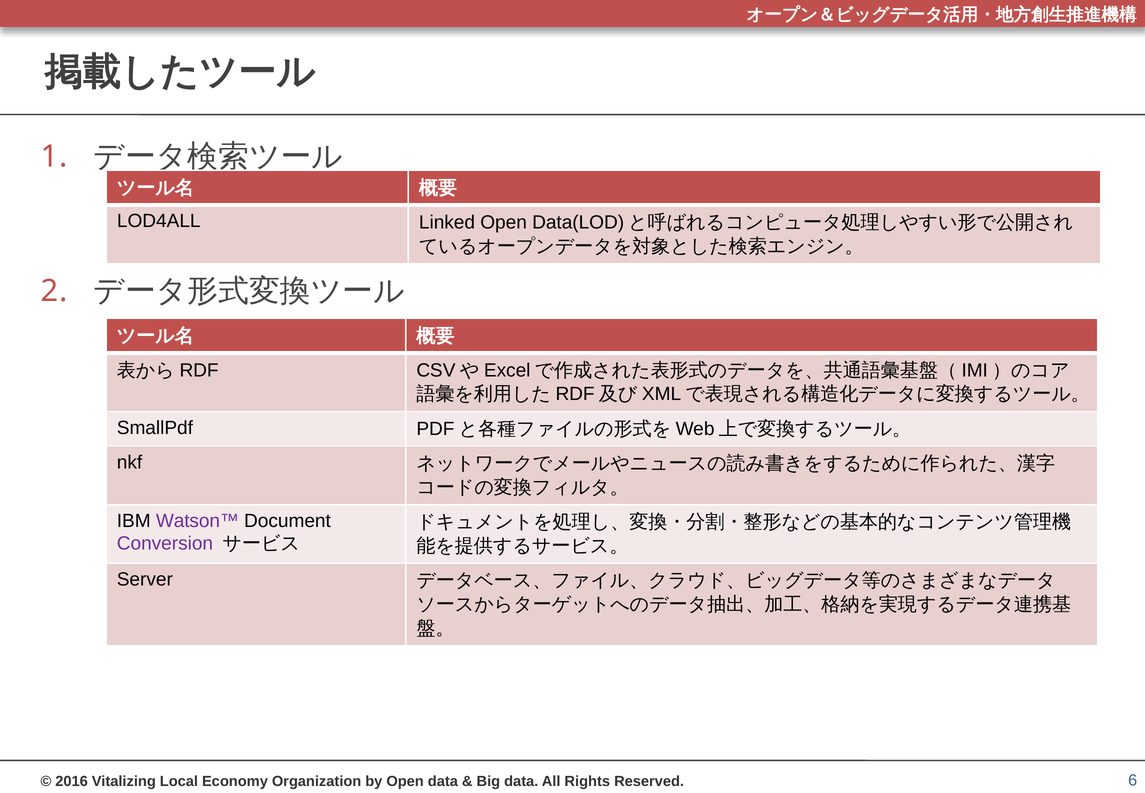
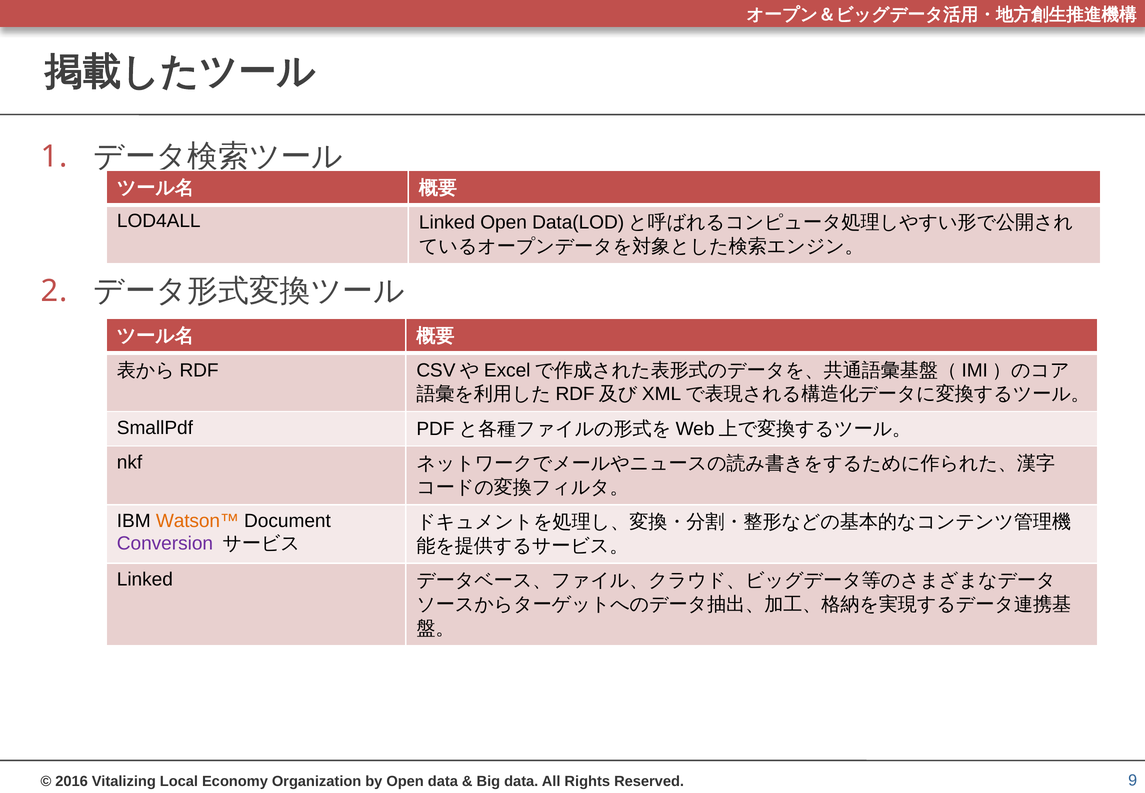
Watson™ colour: purple -> orange
Server at (145, 579): Server -> Linked
6: 6 -> 9
